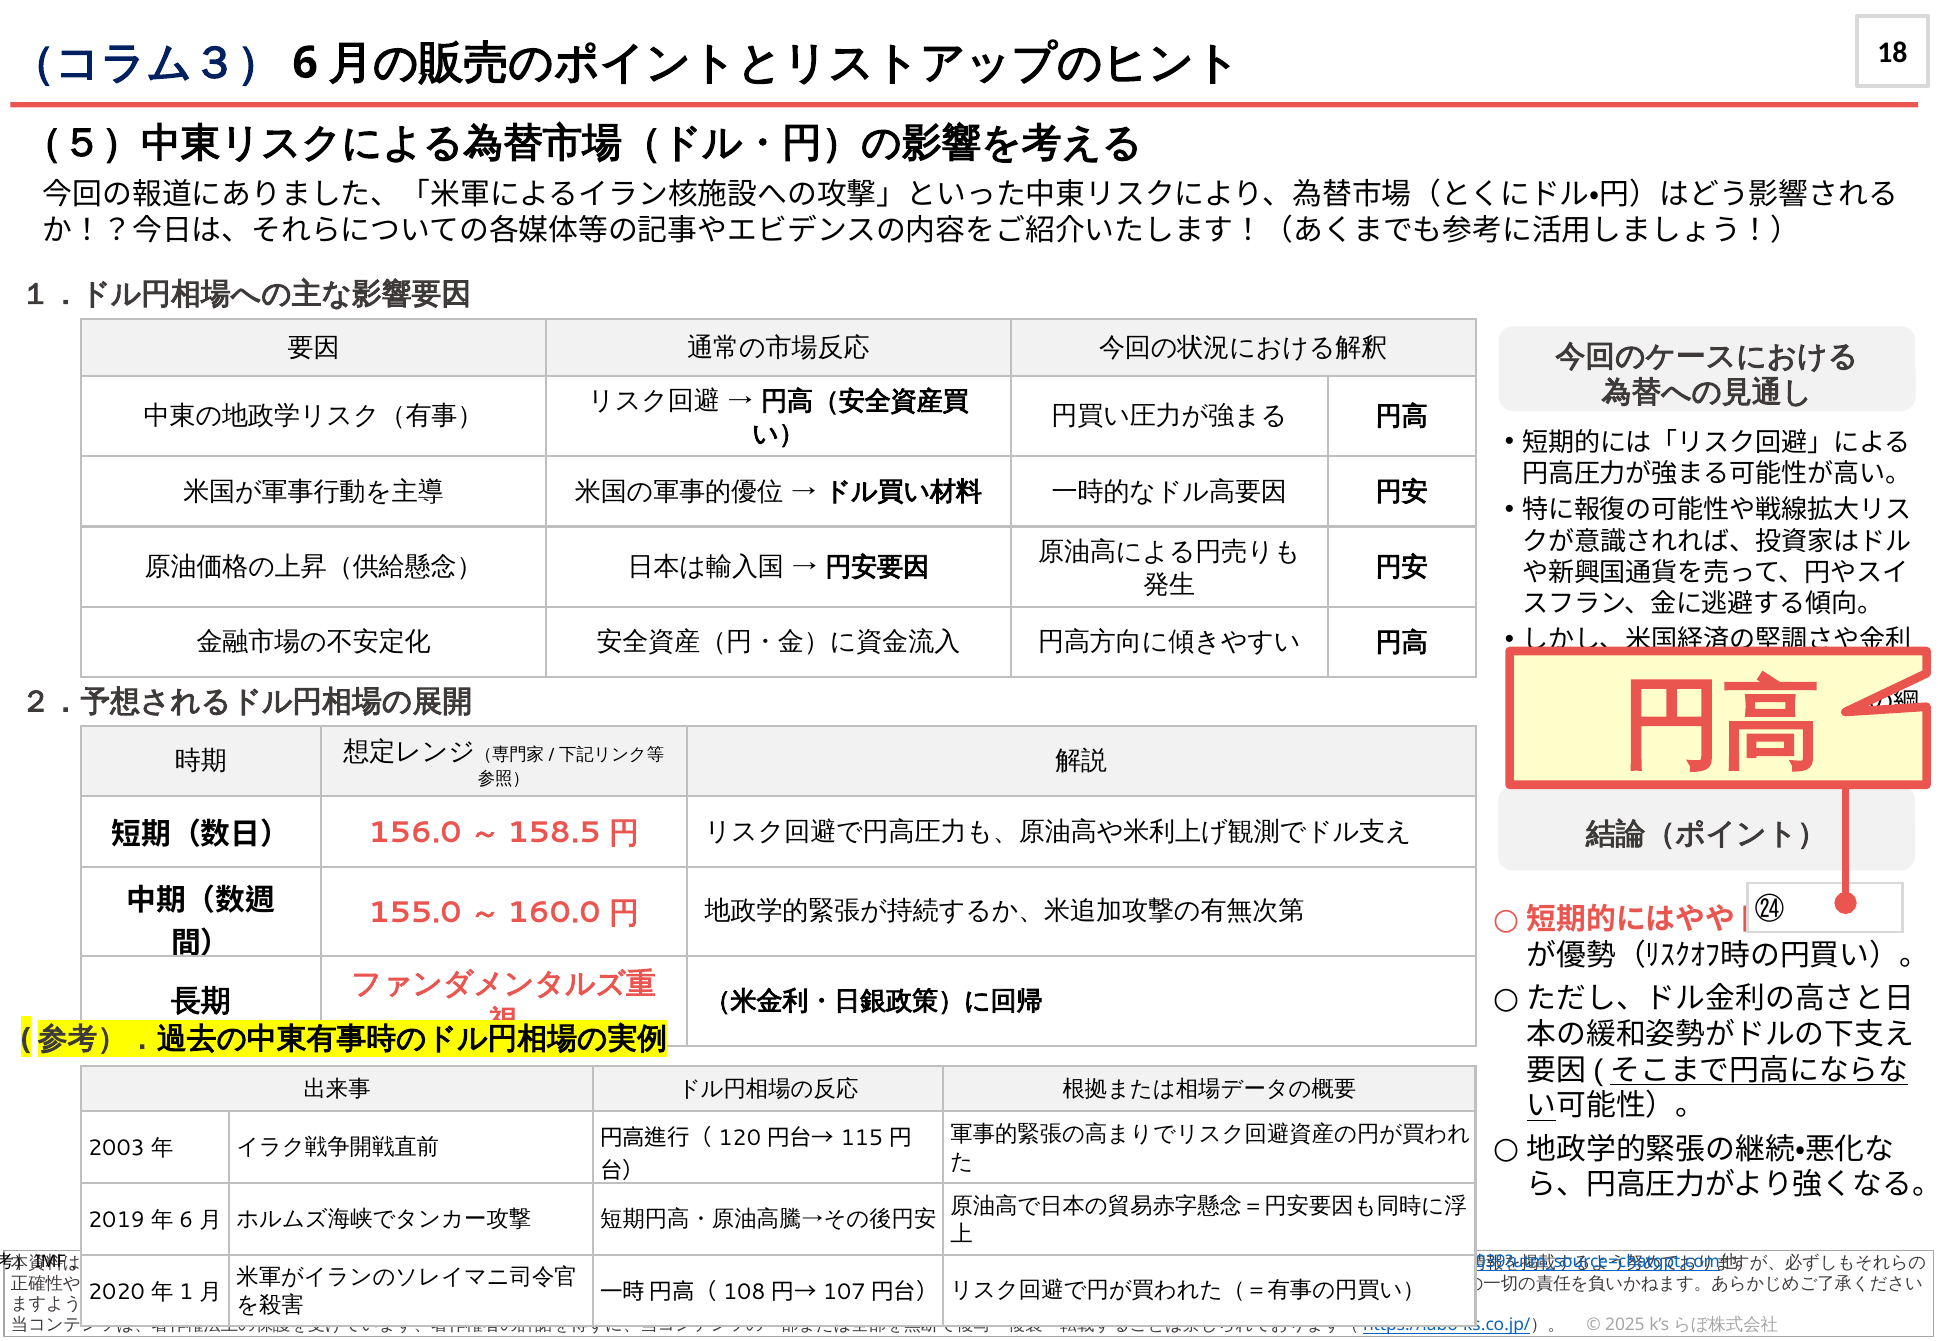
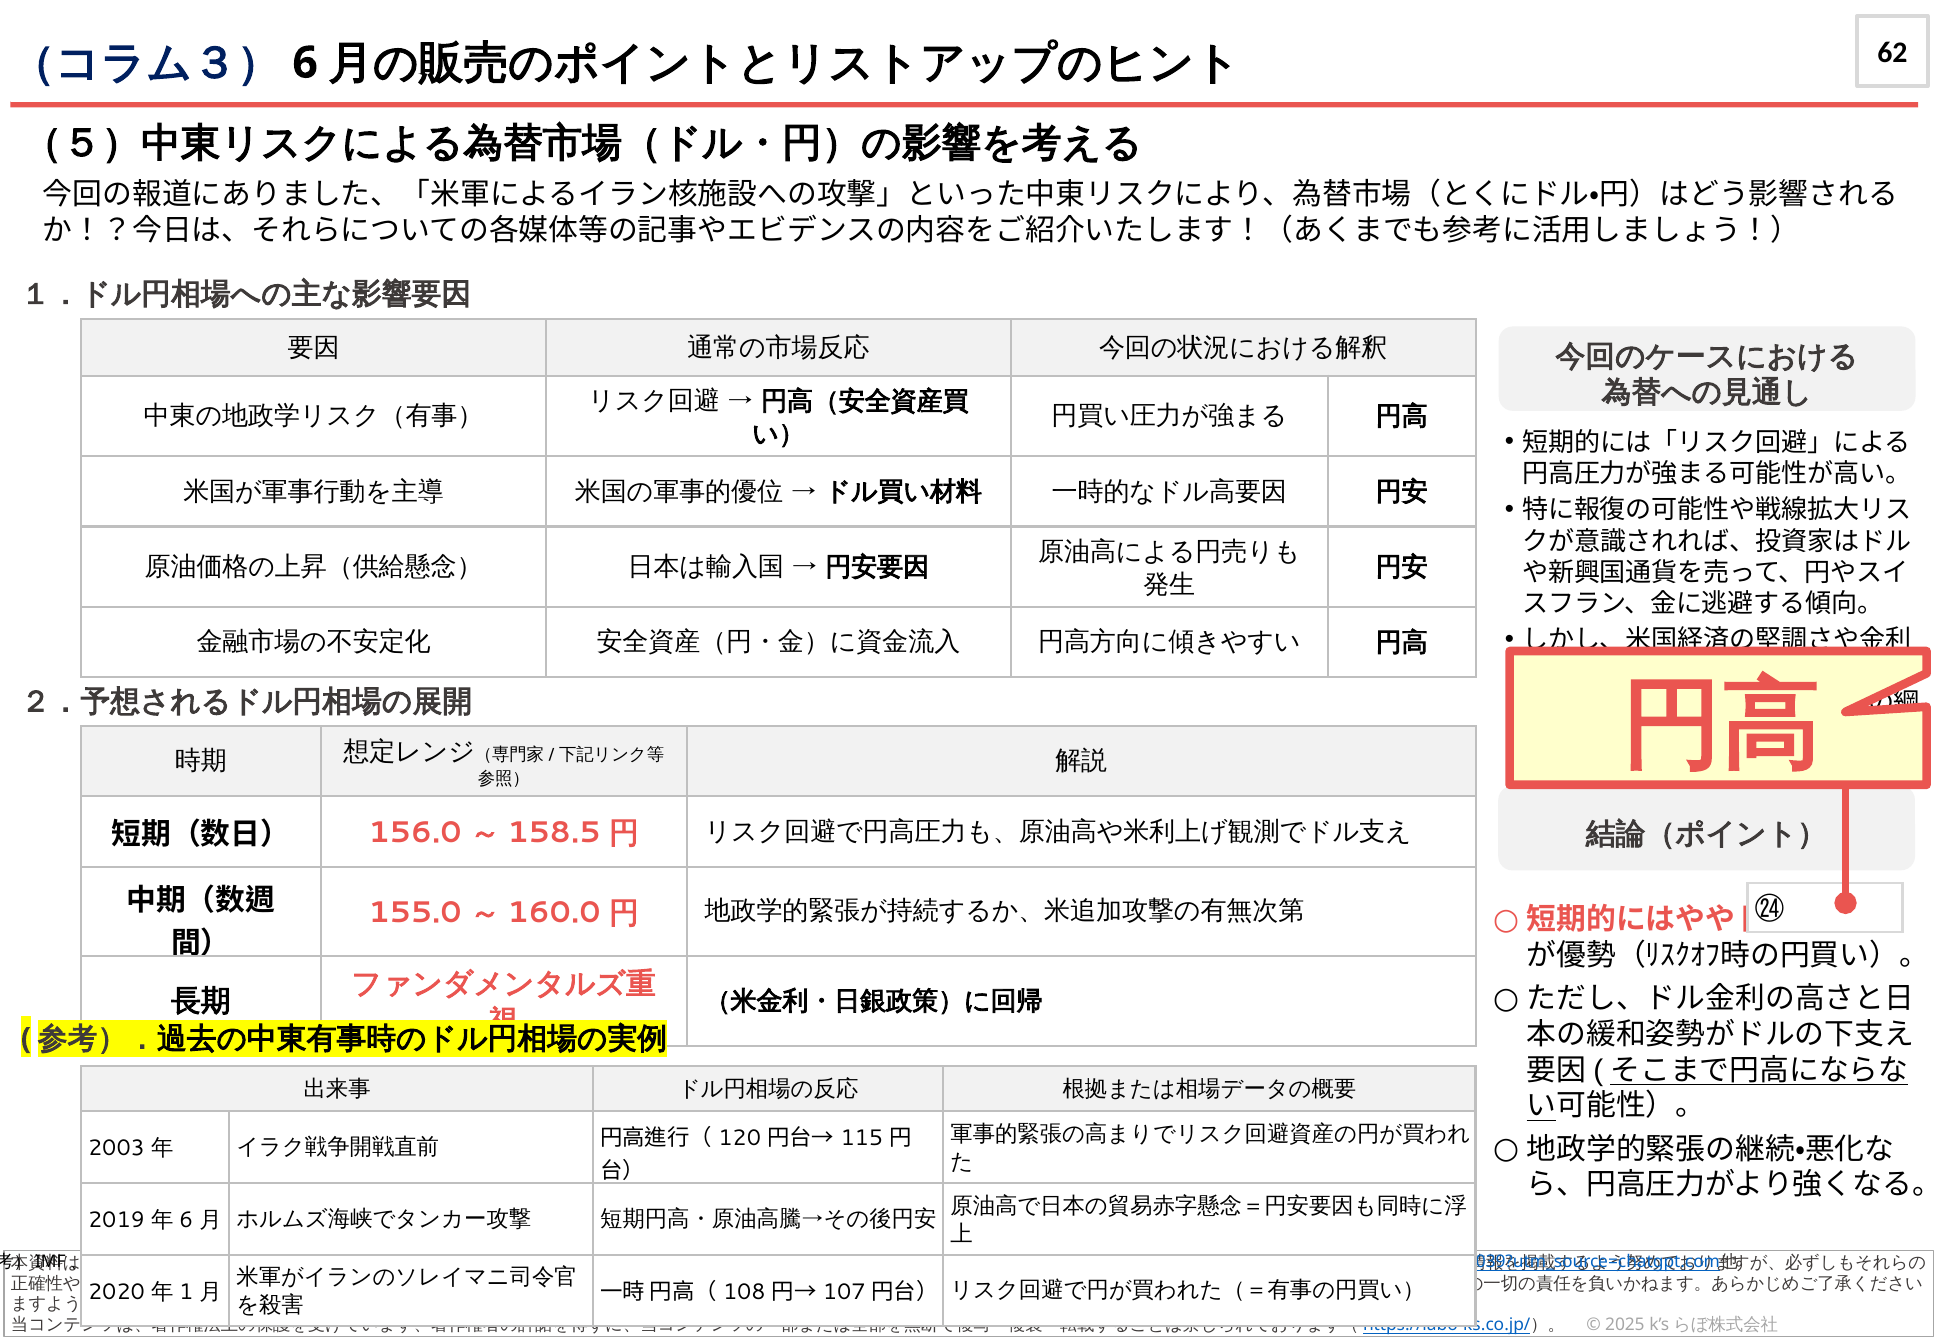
18: 18 -> 62
